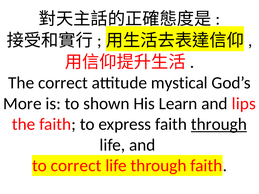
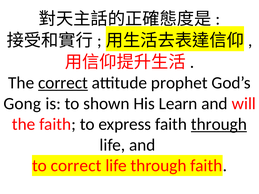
correct at (63, 83) underline: none -> present
mystical: mystical -> prophet
More: More -> Gong
lips: lips -> will
